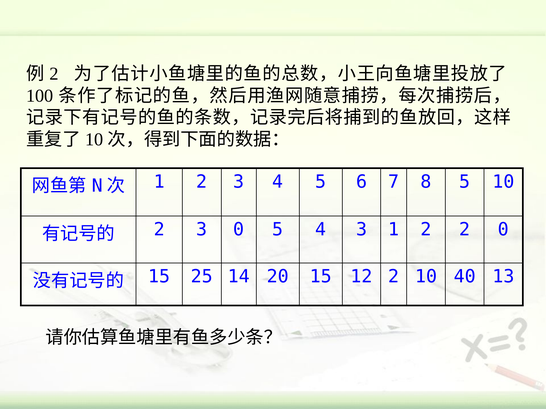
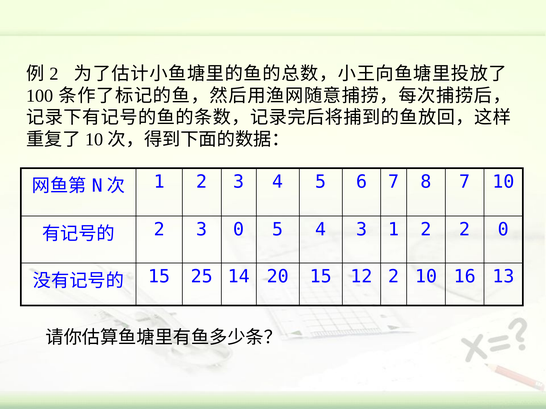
8 5: 5 -> 7
40: 40 -> 16
